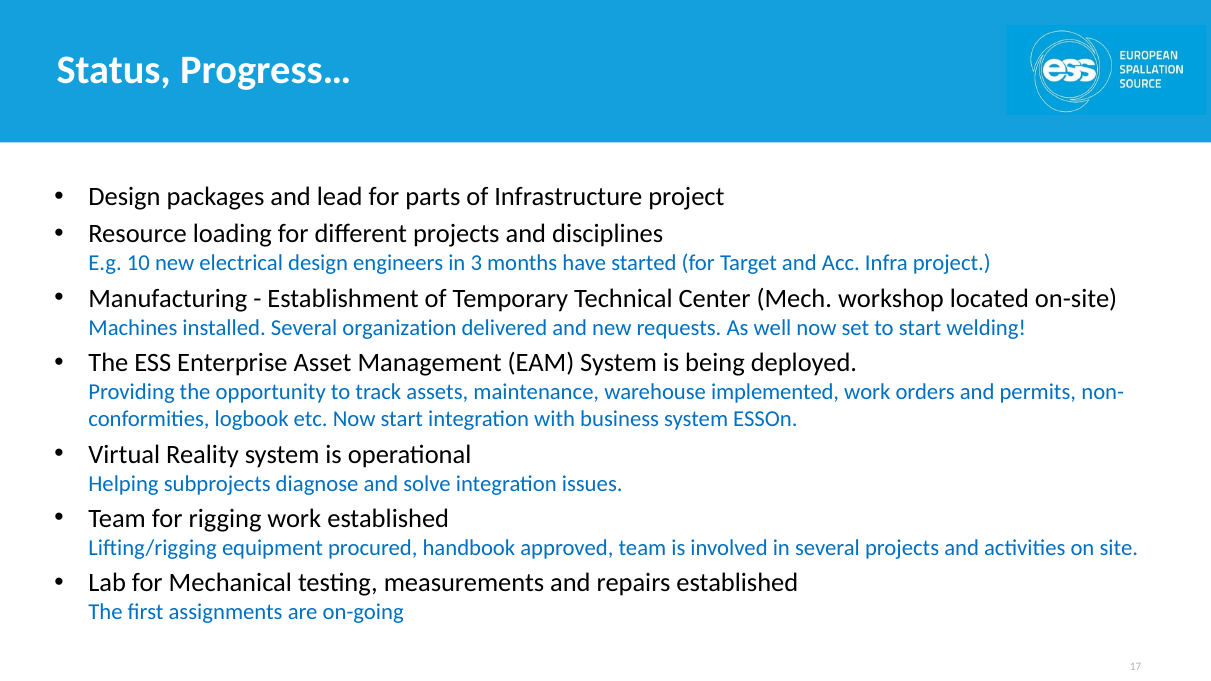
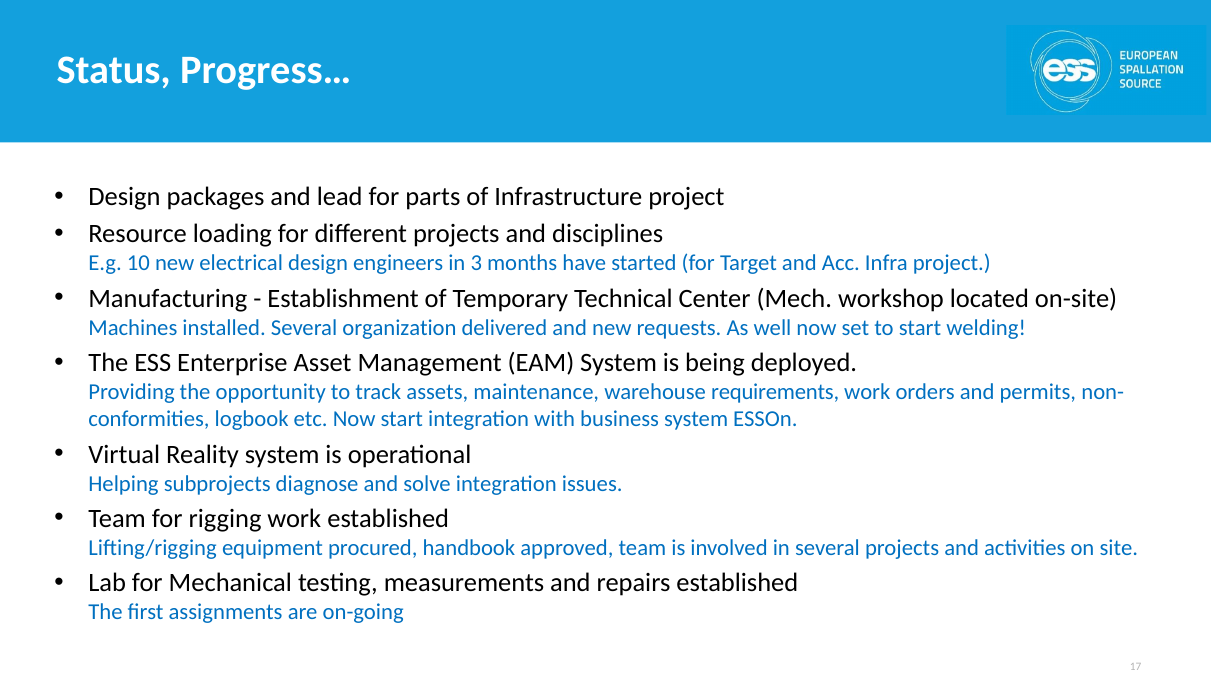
implemented: implemented -> requirements
